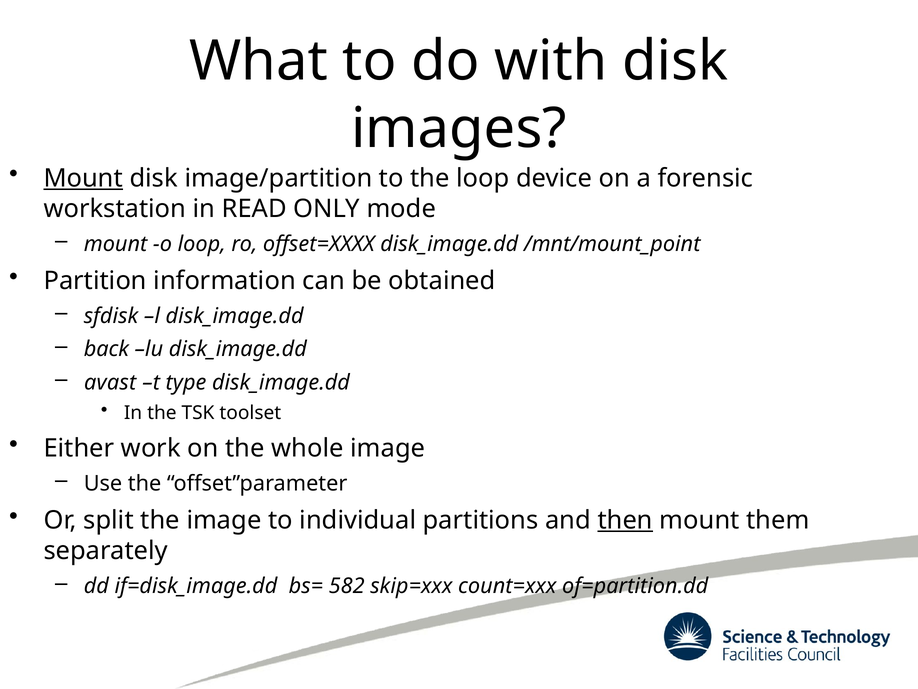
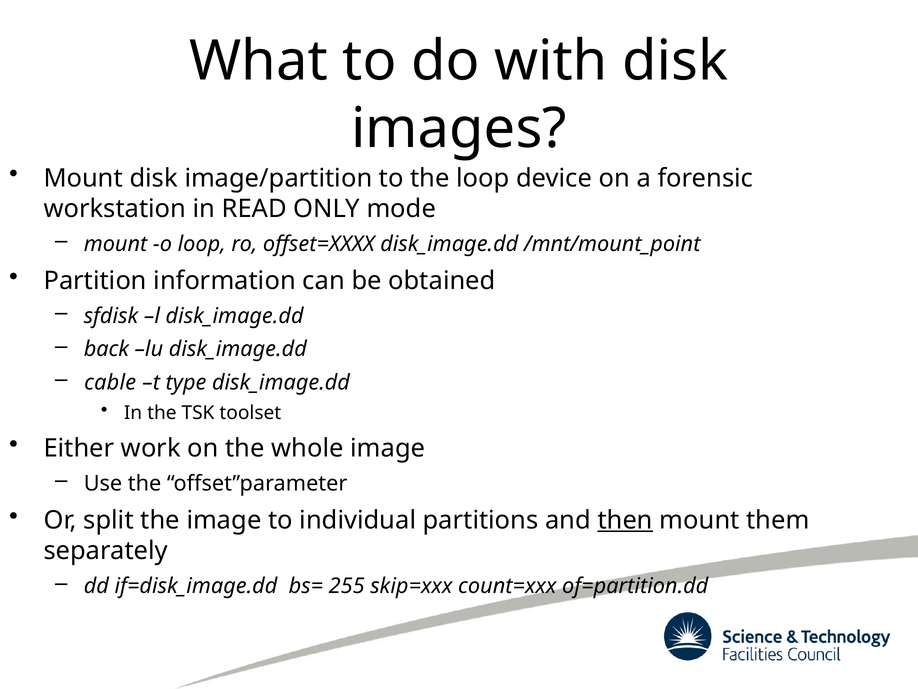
Mount at (83, 178) underline: present -> none
avast: avast -> cable
582: 582 -> 255
